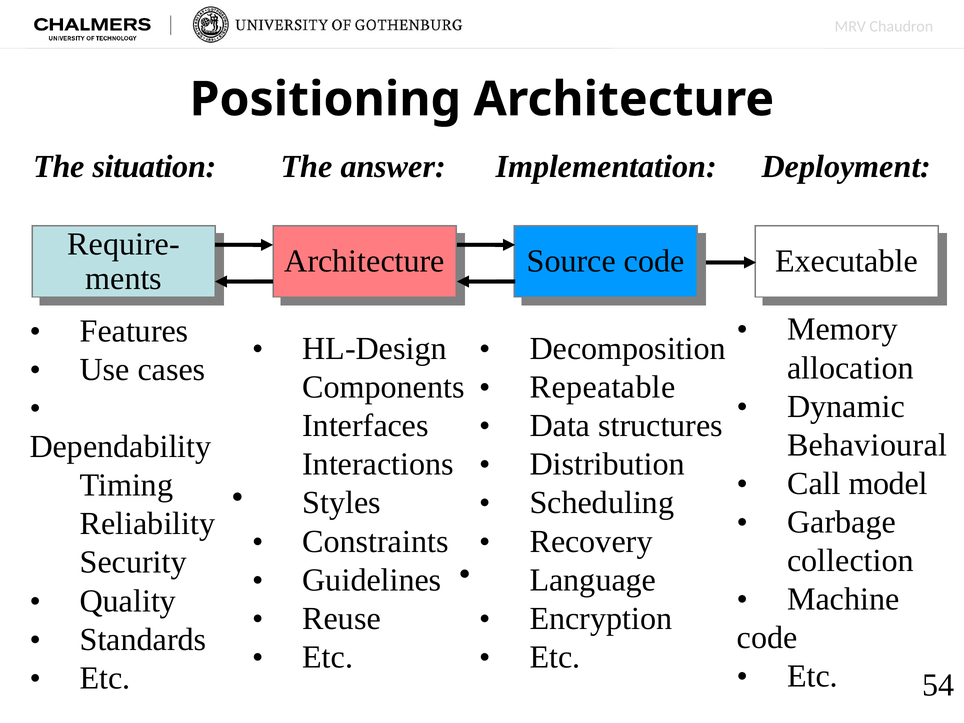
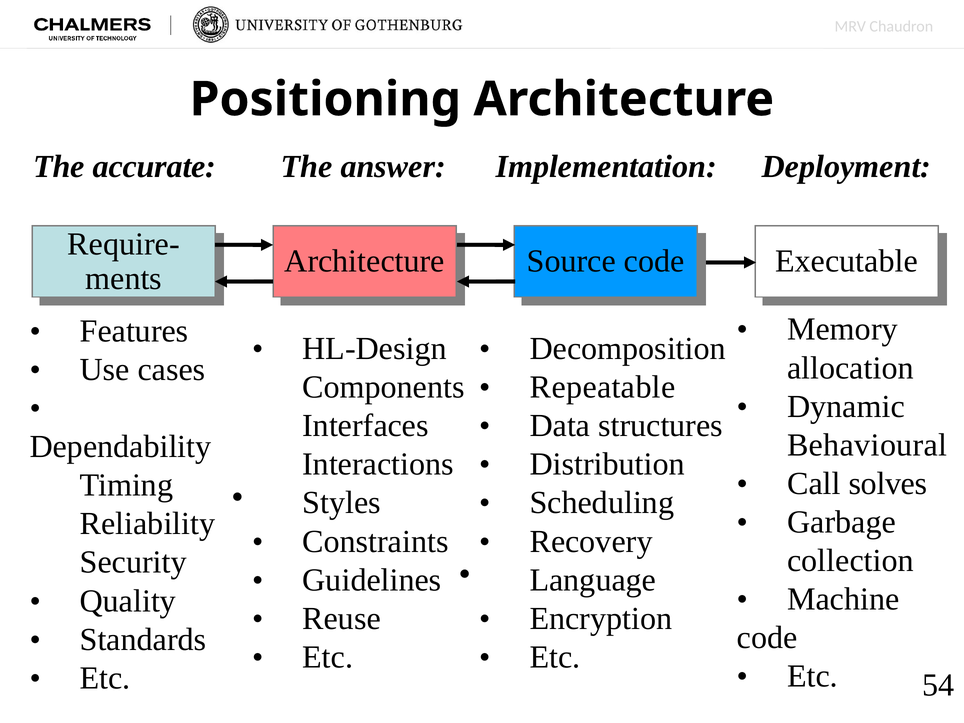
situation: situation -> accurate
model: model -> solves
